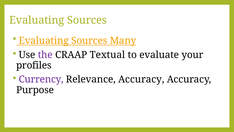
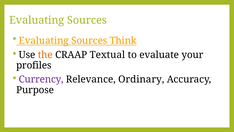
Many: Many -> Think
the colour: purple -> orange
Relevance Accuracy: Accuracy -> Ordinary
